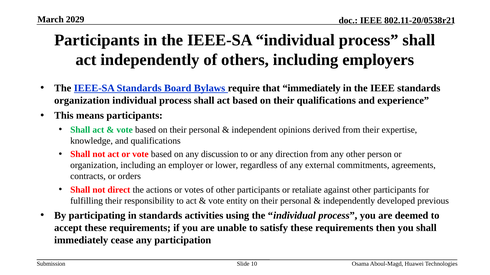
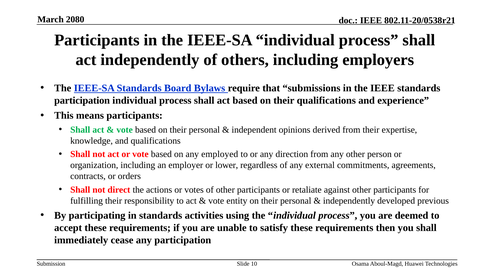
2029: 2029 -> 2080
that immediately: immediately -> submissions
organization at (82, 101): organization -> participation
discussion: discussion -> employed
